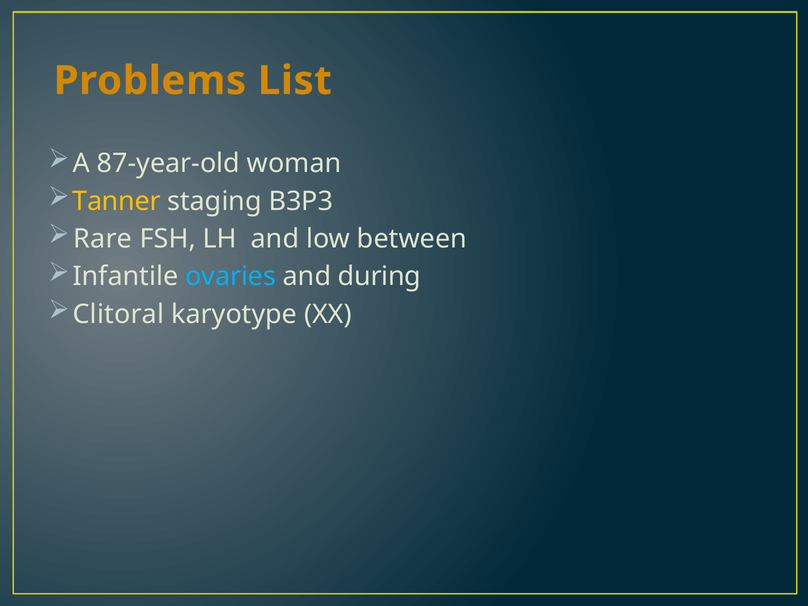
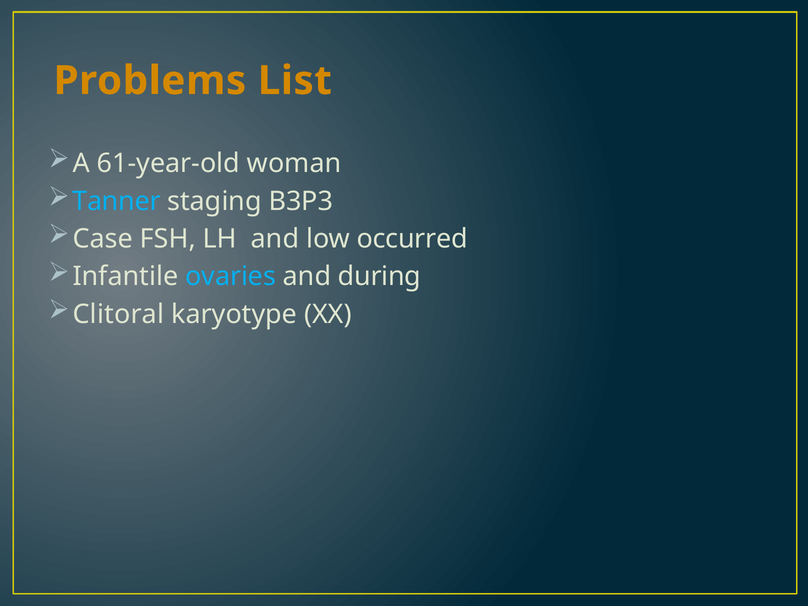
87-year-old: 87-year-old -> 61-year-old
Tanner colour: yellow -> light blue
Rare: Rare -> Case
between: between -> occurred
